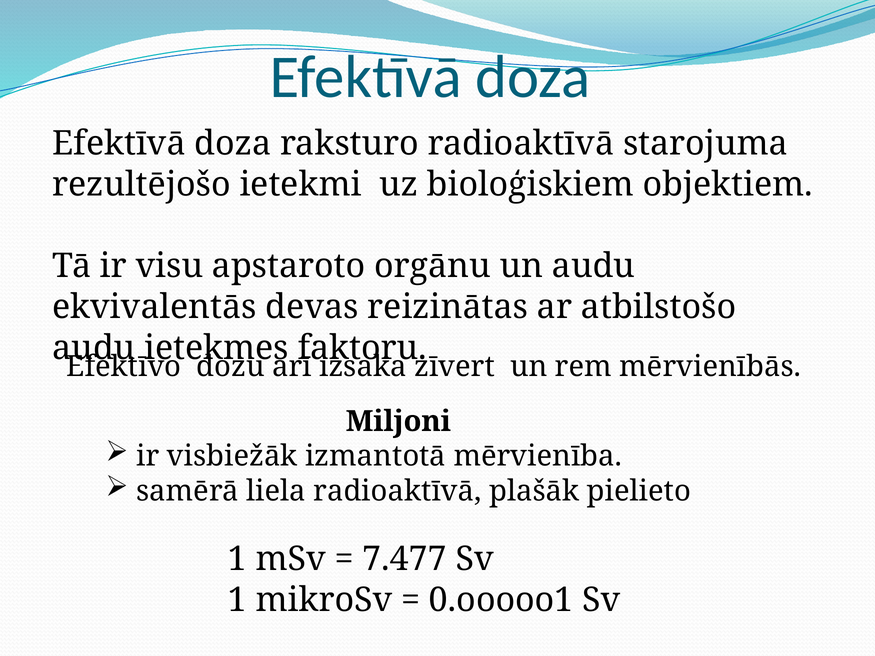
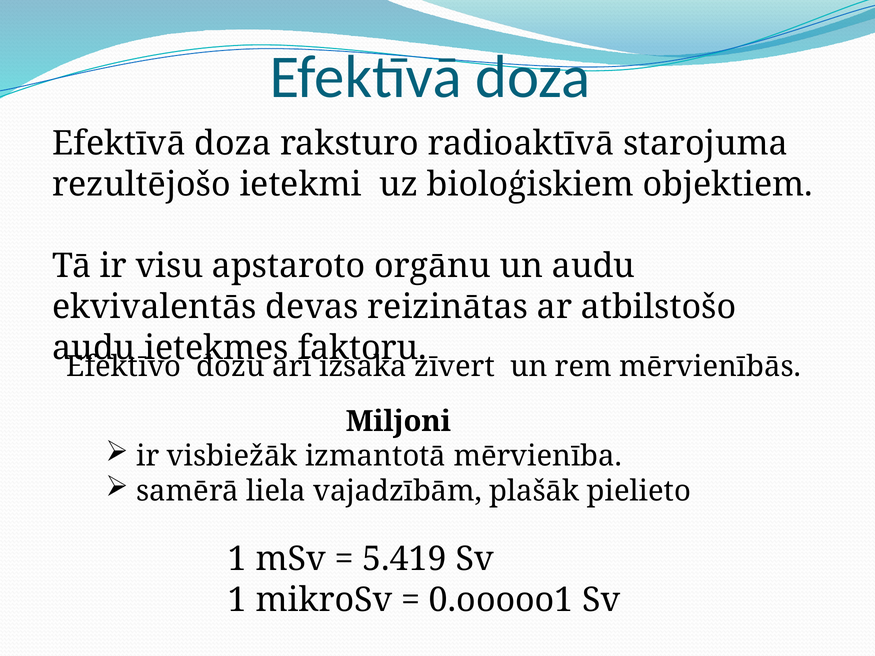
liela radioaktīvā: radioaktīvā -> vajadzībām
7.477: 7.477 -> 5.419
